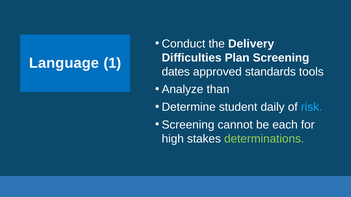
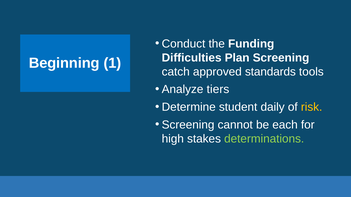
Delivery: Delivery -> Funding
Language: Language -> Beginning
dates: dates -> catch
than: than -> tiers
risk colour: light blue -> yellow
